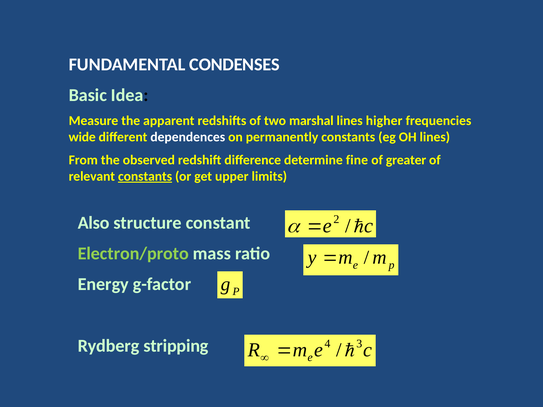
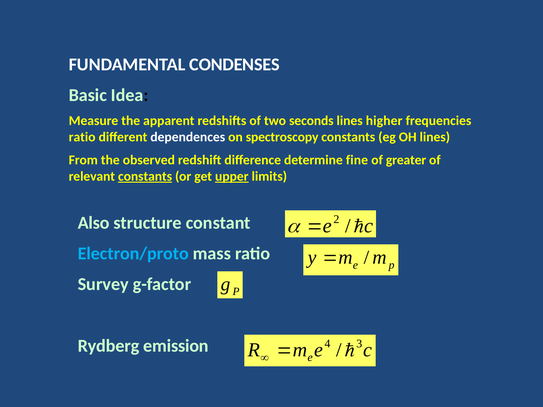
marshal: marshal -> seconds
wide at (82, 137): wide -> ratio
permanently: permanently -> spectroscopy
upper underline: none -> present
Electron/proto colour: light green -> light blue
Energy: Energy -> Survey
stripping: stripping -> emission
